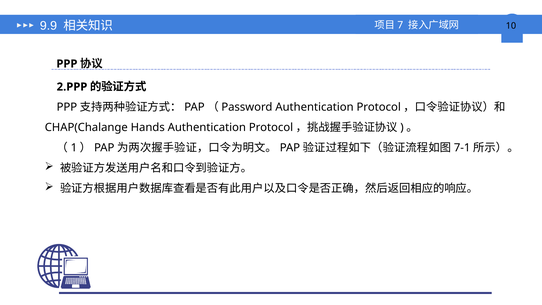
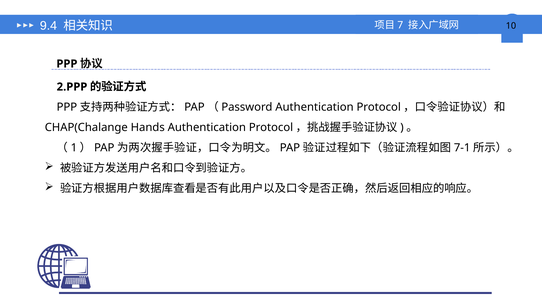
9.9: 9.9 -> 9.4
